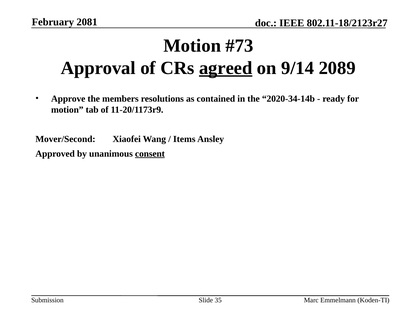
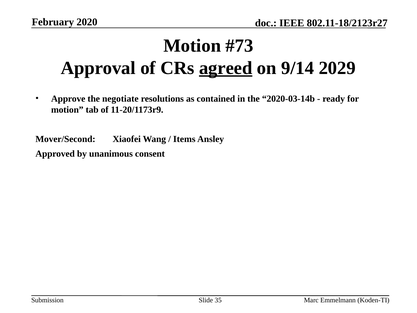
2081: 2081 -> 2020
2089: 2089 -> 2029
members: members -> negotiate
2020-34-14b: 2020-34-14b -> 2020-03-14b
consent underline: present -> none
